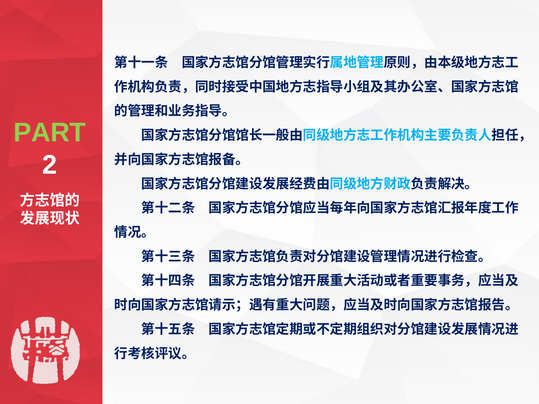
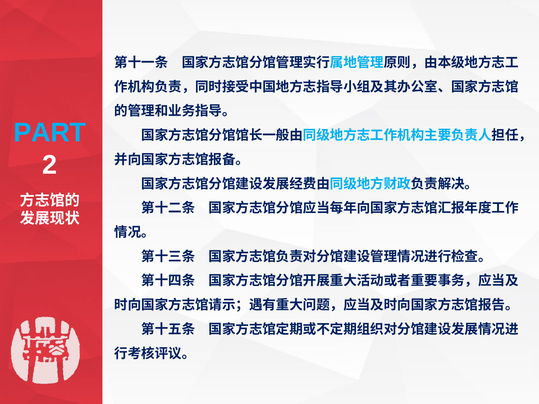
PART colour: light green -> light blue
